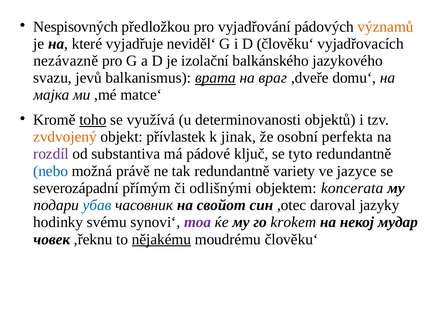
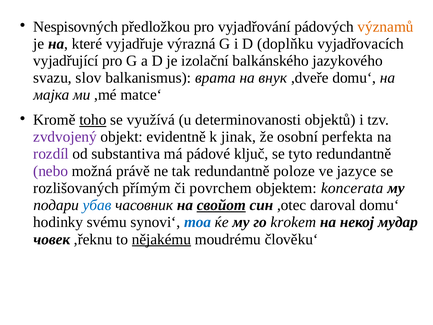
nevidělʻ: nevidělʻ -> výrazná
D člověkuʻ: člověkuʻ -> doplňku
nezávazně: nezávazně -> vyjadřující
jevů: jevů -> slov
врата underline: present -> none
враг: враг -> внук
zvdvojený colour: orange -> purple
přívlastek: přívlastek -> evidentně
nebo colour: blue -> purple
variety: variety -> poloze
severozápadní: severozápadní -> rozlišovaných
odlišnými: odlišnými -> povrchem
свойот underline: none -> present
daroval jazyky: jazyky -> domuʻ
тоа colour: purple -> blue
